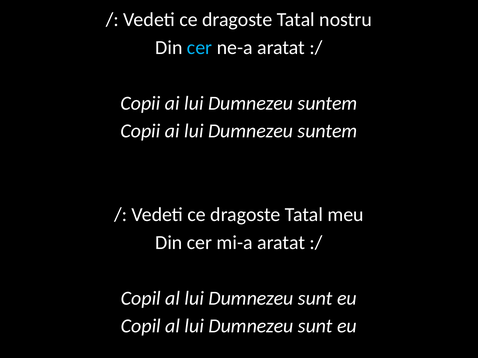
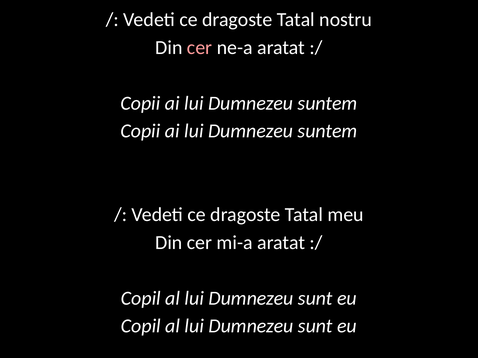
cer at (200, 48) colour: light blue -> pink
